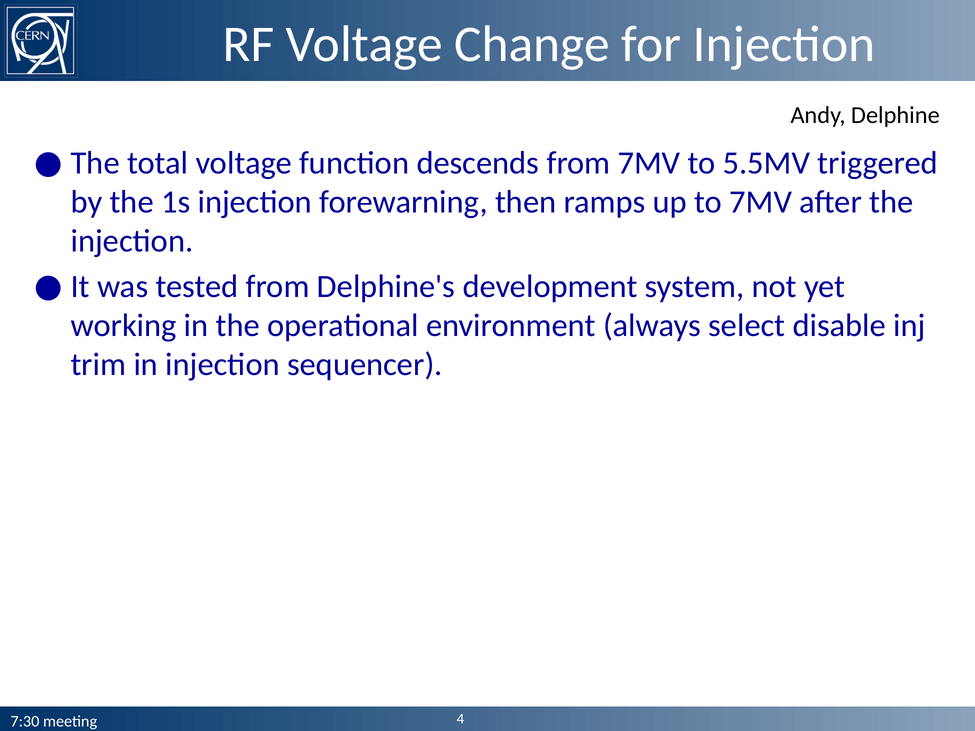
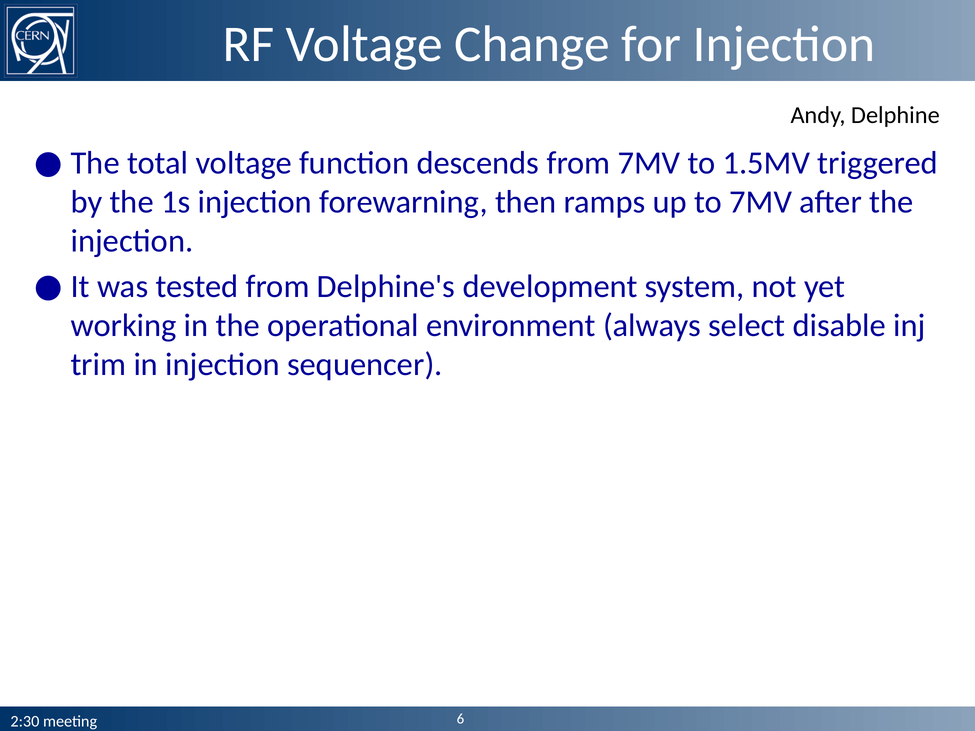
5.5MV: 5.5MV -> 1.5MV
7:30: 7:30 -> 2:30
4: 4 -> 6
